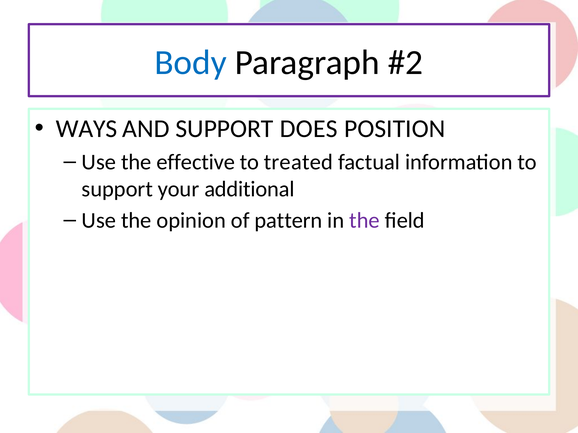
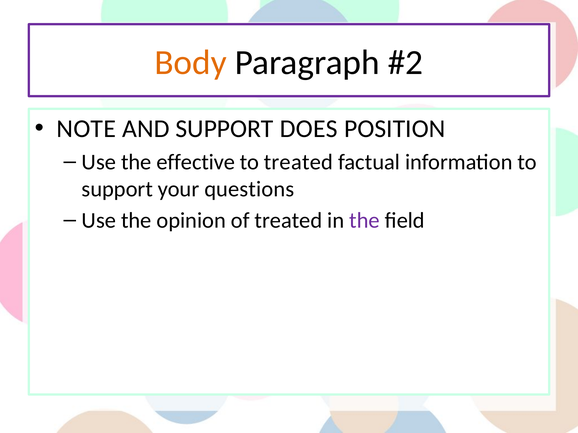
Body colour: blue -> orange
WAYS: WAYS -> NOTE
additional: additional -> questions
of pattern: pattern -> treated
